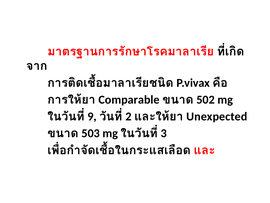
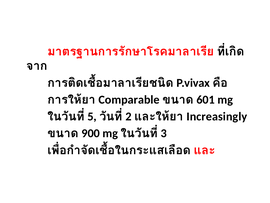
502: 502 -> 601
9: 9 -> 5
Unexpected: Unexpected -> Increasingly
503: 503 -> 900
